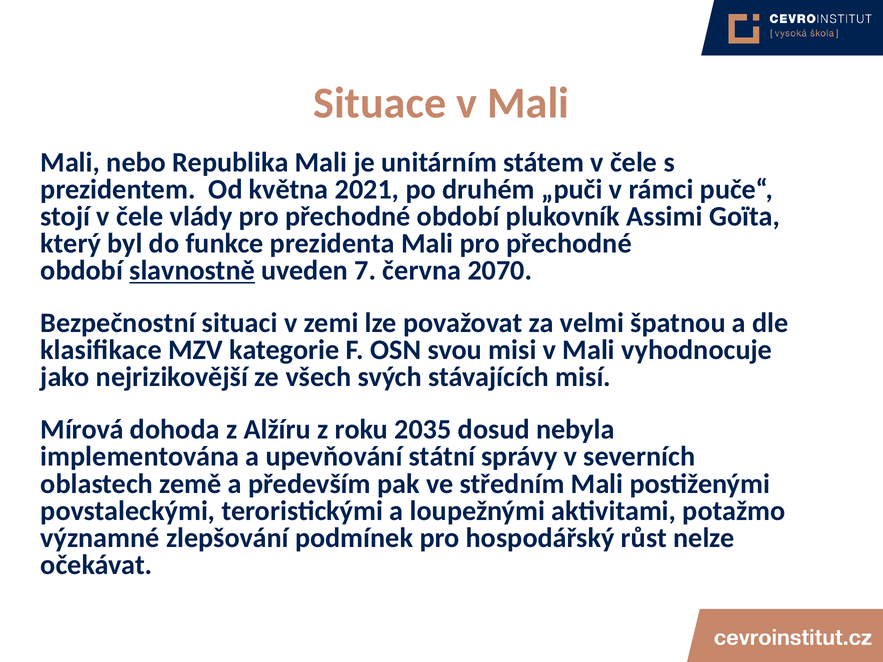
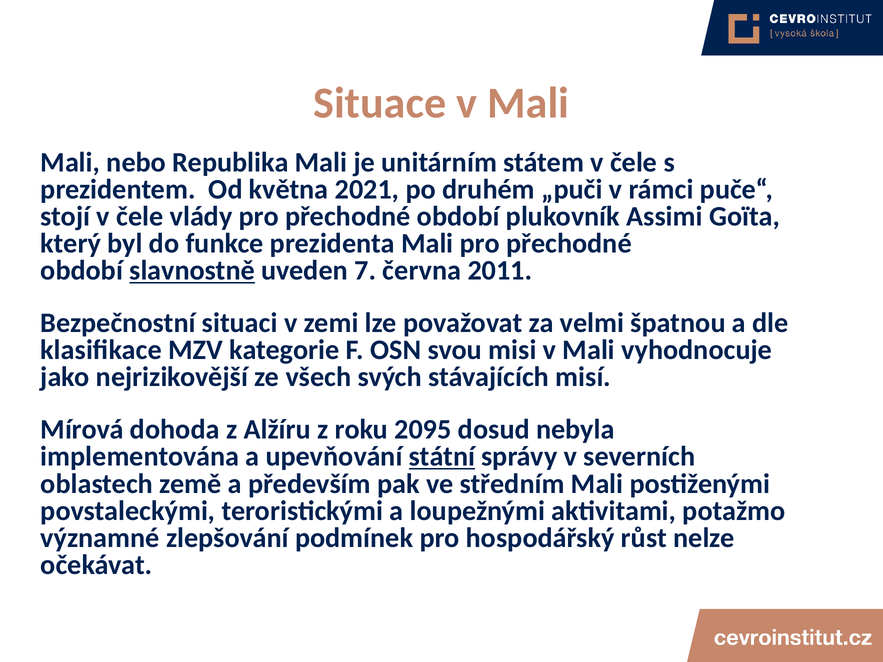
2070: 2070 -> 2011
2035: 2035 -> 2095
státní underline: none -> present
